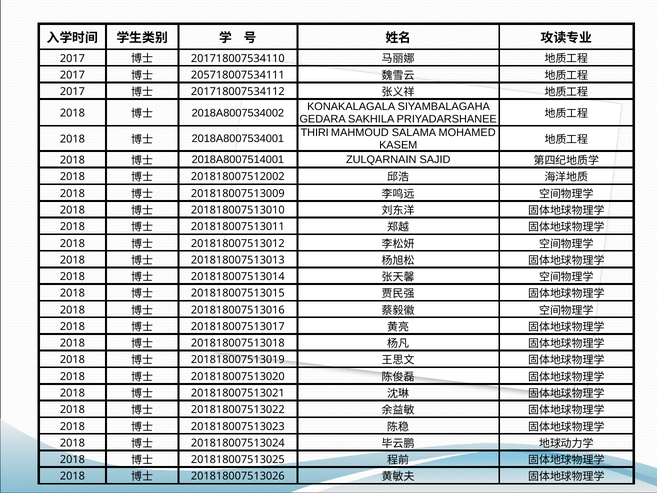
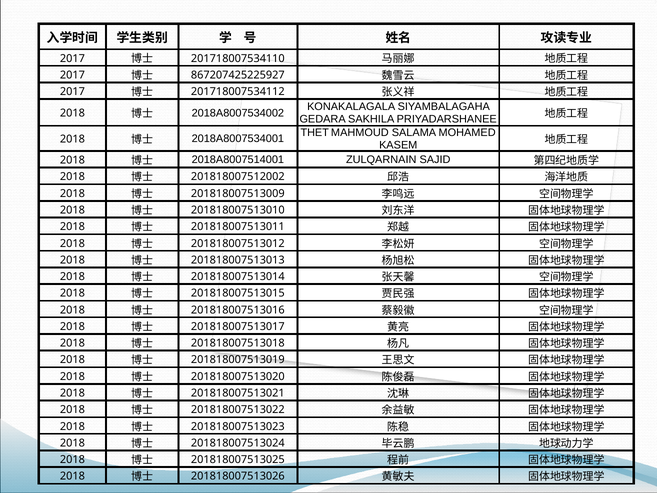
205718007534111: 205718007534111 -> 867207425225927
THIRI: THIRI -> THET
